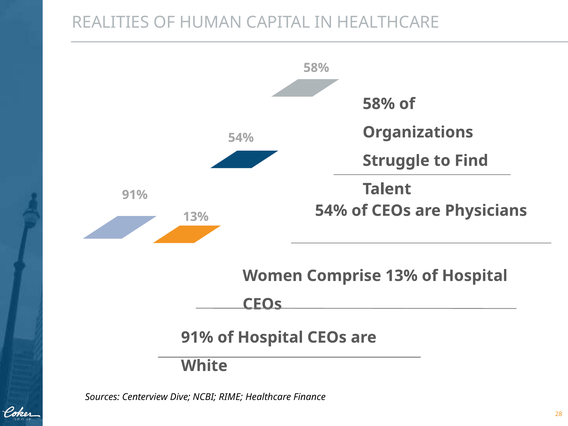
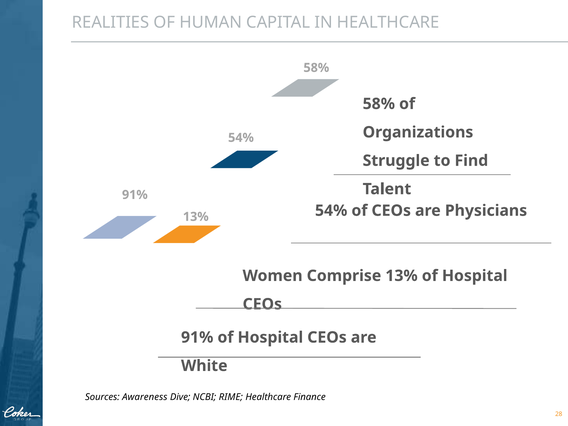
Centerview: Centerview -> Awareness
